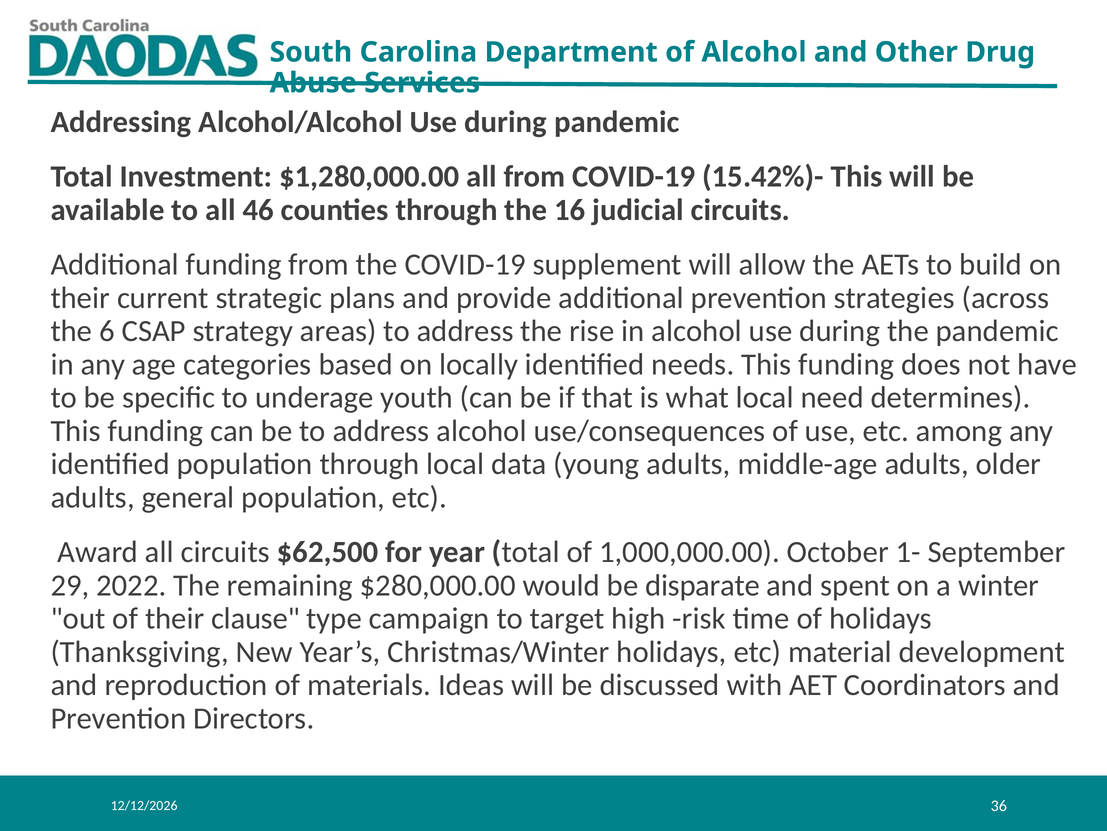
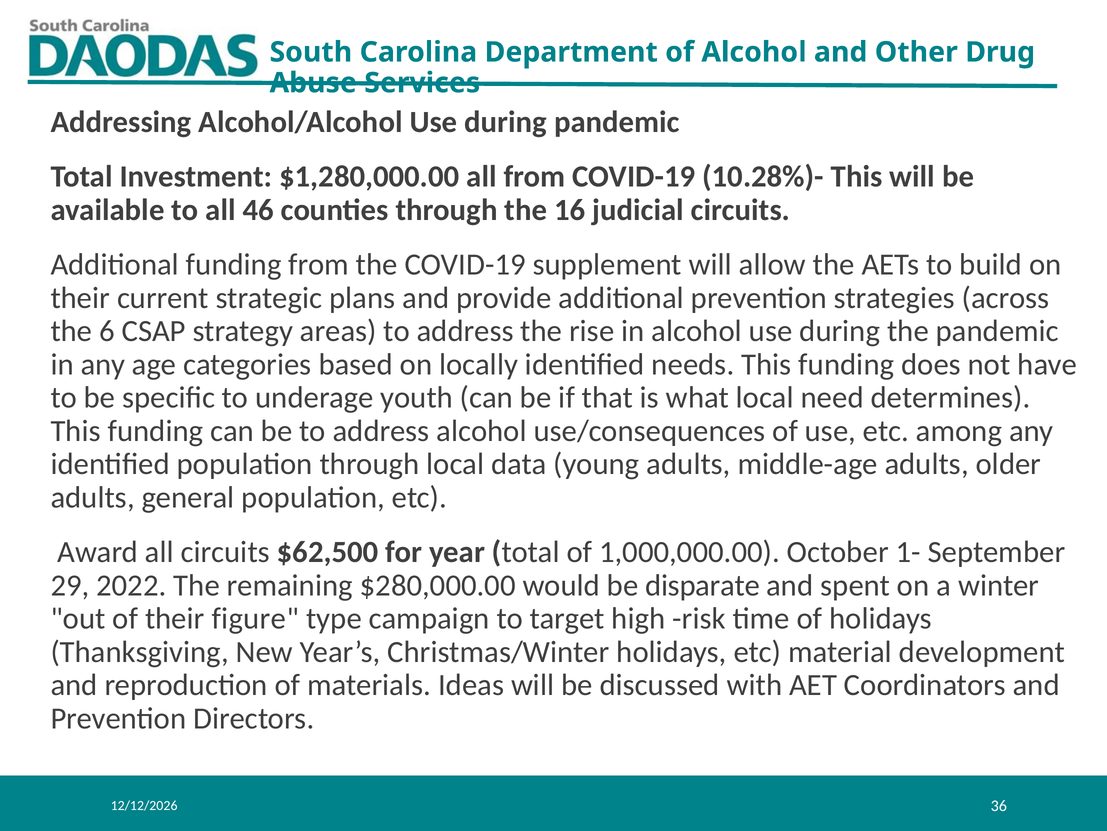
15.42%)-: 15.42%)- -> 10.28%)-
clause: clause -> figure
